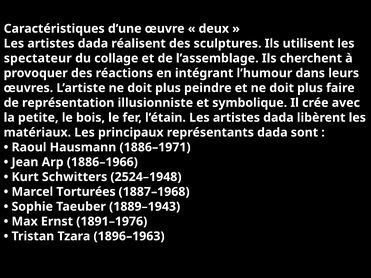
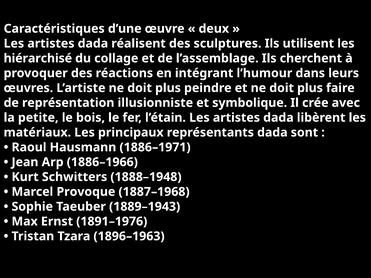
spectateur: spectateur -> hiérarchisé
2524–1948: 2524–1948 -> 1888–1948
Torturées: Torturées -> Provoque
